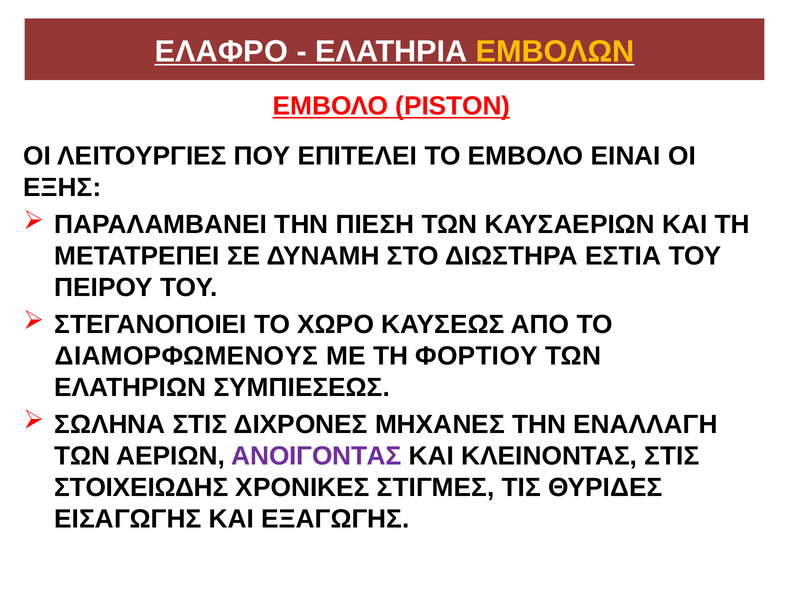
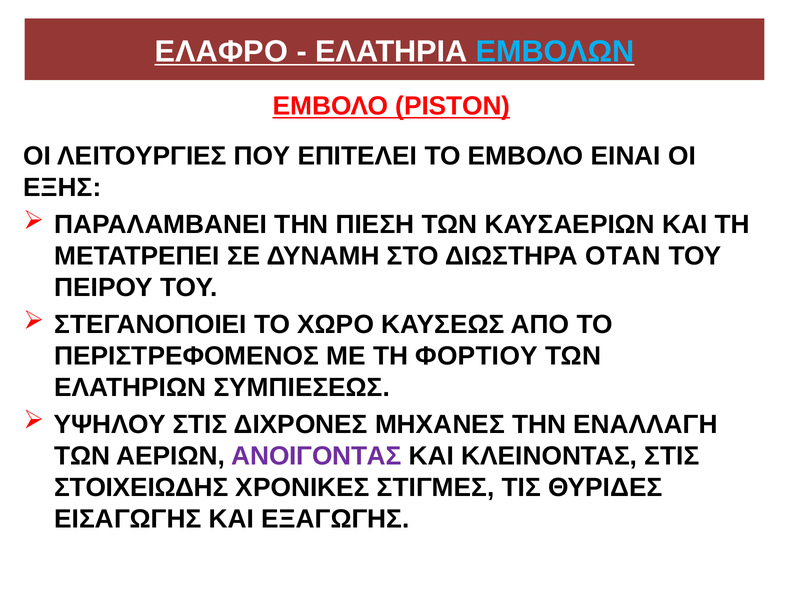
ΕΜΒΟΛΩΝ colour: yellow -> light blue
ΕΣΤΙΑ: ΕΣΤΙΑ -> ΟΤΑΝ
ΔΙΑΜΟΡΦΩΜΕΝΟΥΣ: ΔΙΑΜΟΡΦΩΜΕΝΟΥΣ -> ΠΕΡΙΣΤΡΕΦΟΜΕΝΟΣ
ΣΩΛΗΝΑ: ΣΩΛΗΝΑ -> ΥΨΗΛΟΥ
